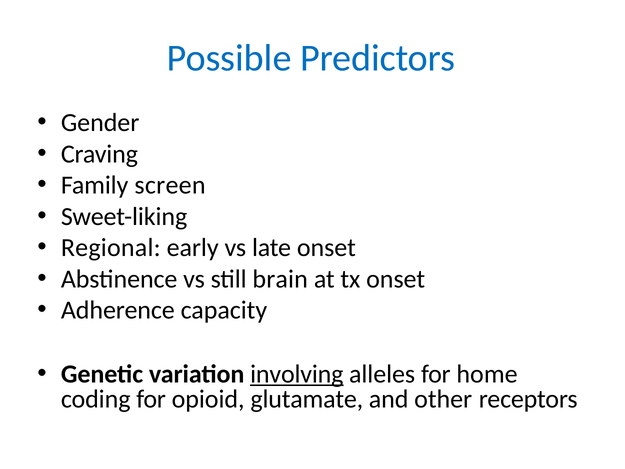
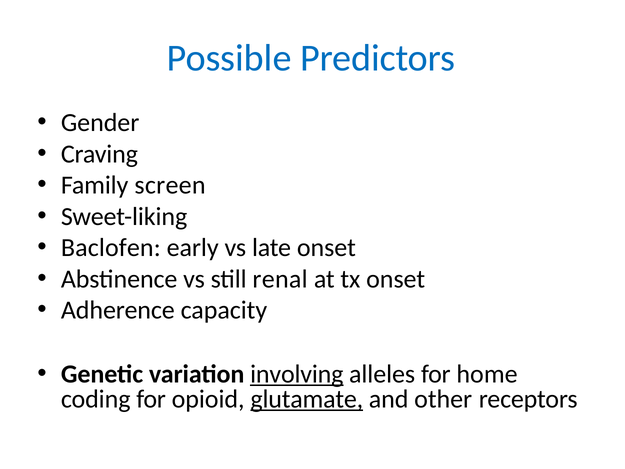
Regional: Regional -> Baclofen
brain: brain -> renal
glutamate underline: none -> present
